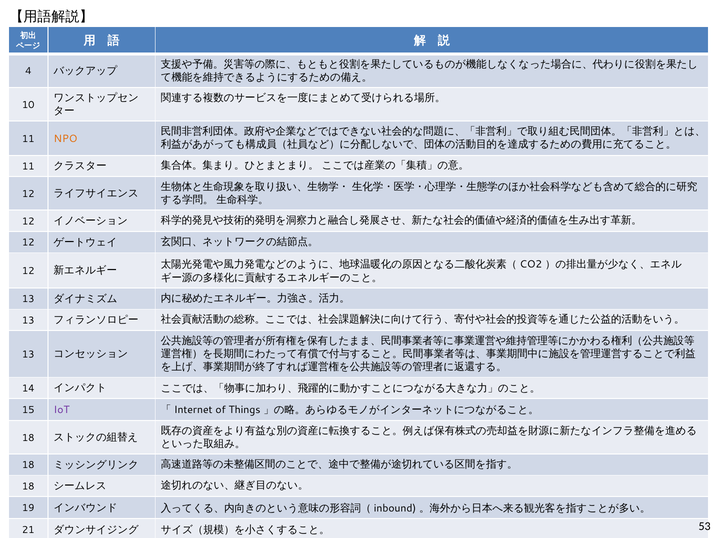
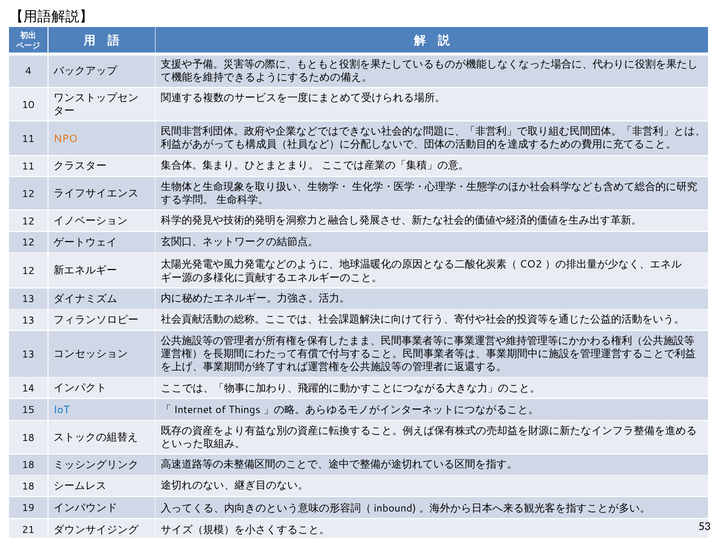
IoT colour: purple -> blue
